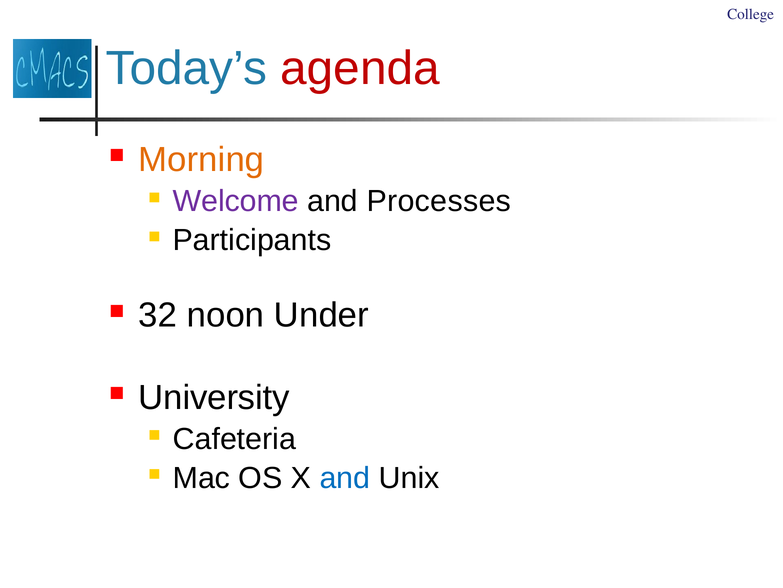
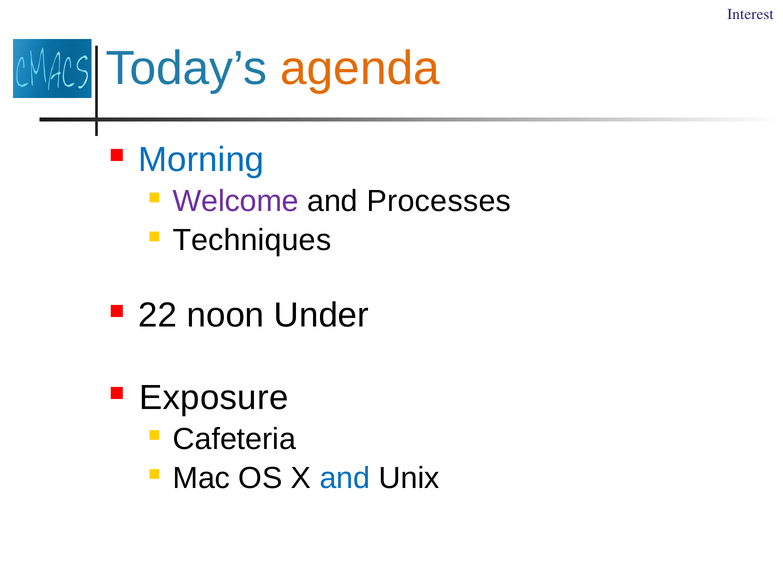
College: College -> Interest
agenda colour: red -> orange
Morning colour: orange -> blue
Participants: Participants -> Techniques
32: 32 -> 22
University: University -> Exposure
